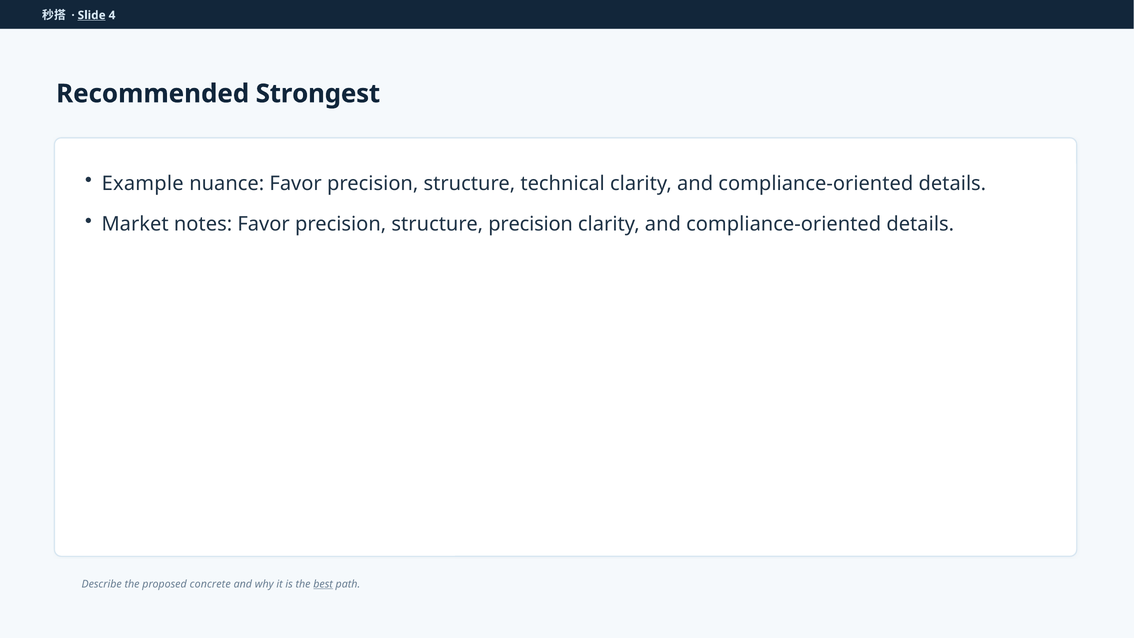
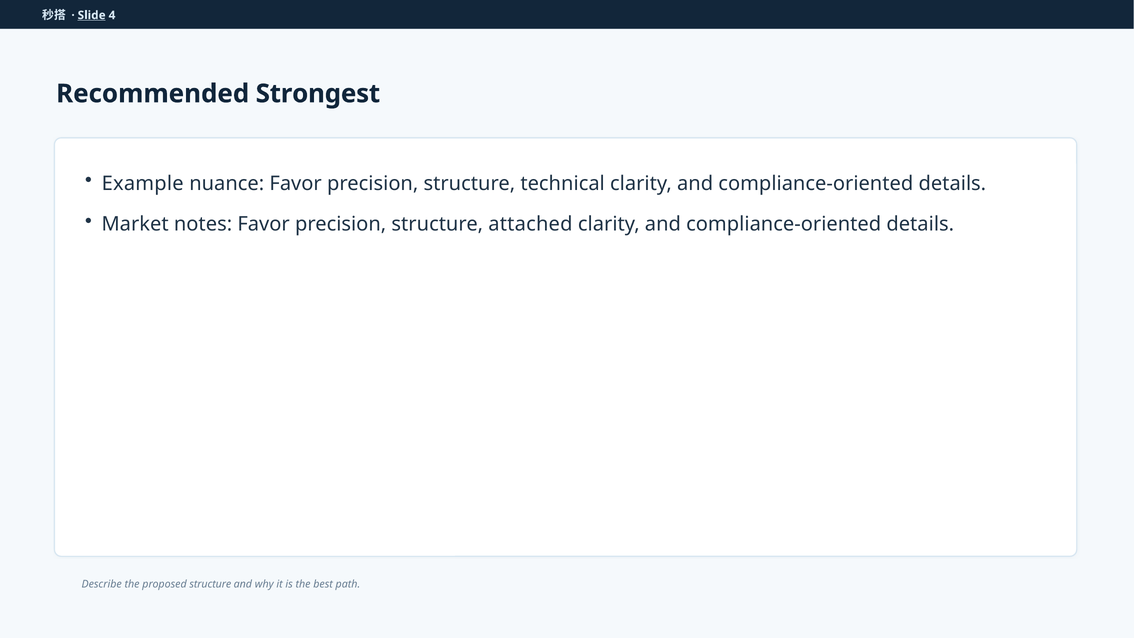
structure precision: precision -> attached
proposed concrete: concrete -> structure
best underline: present -> none
